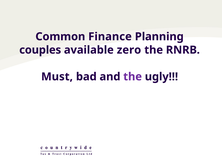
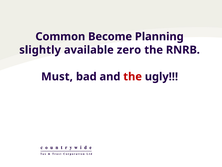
Finance: Finance -> Become
couples: couples -> slightly
the at (133, 76) colour: purple -> red
